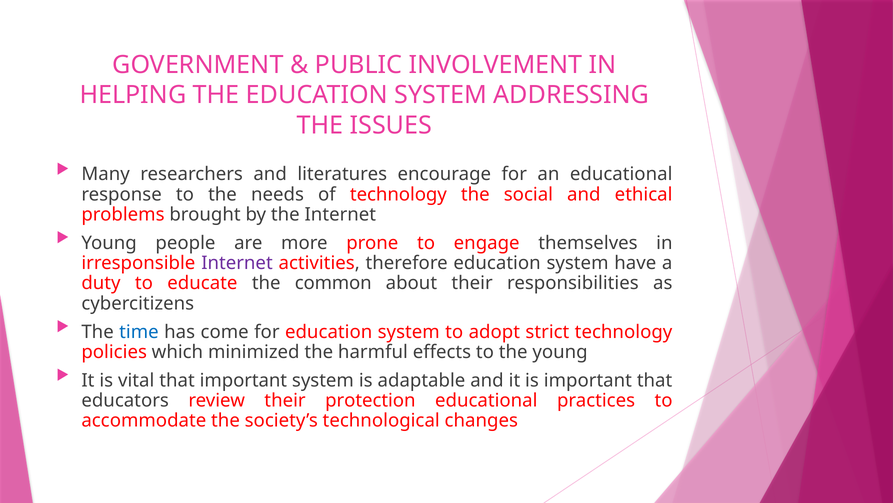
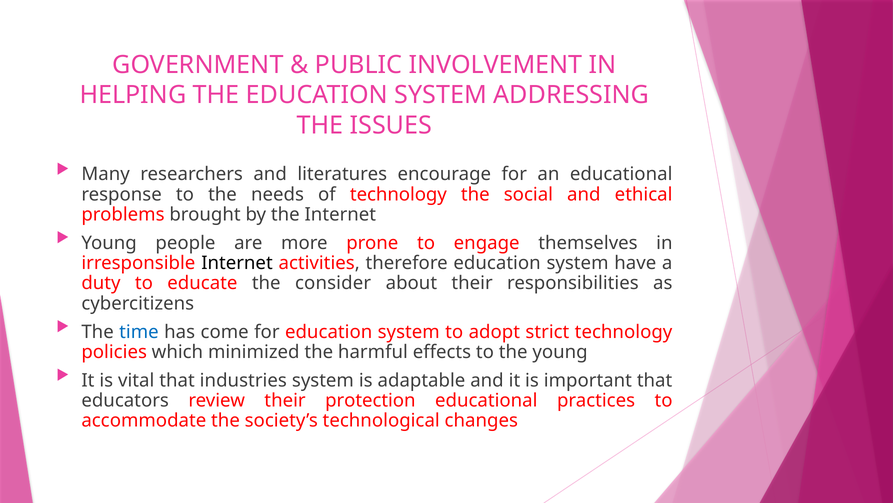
Internet at (237, 263) colour: purple -> black
common: common -> consider
that important: important -> industries
